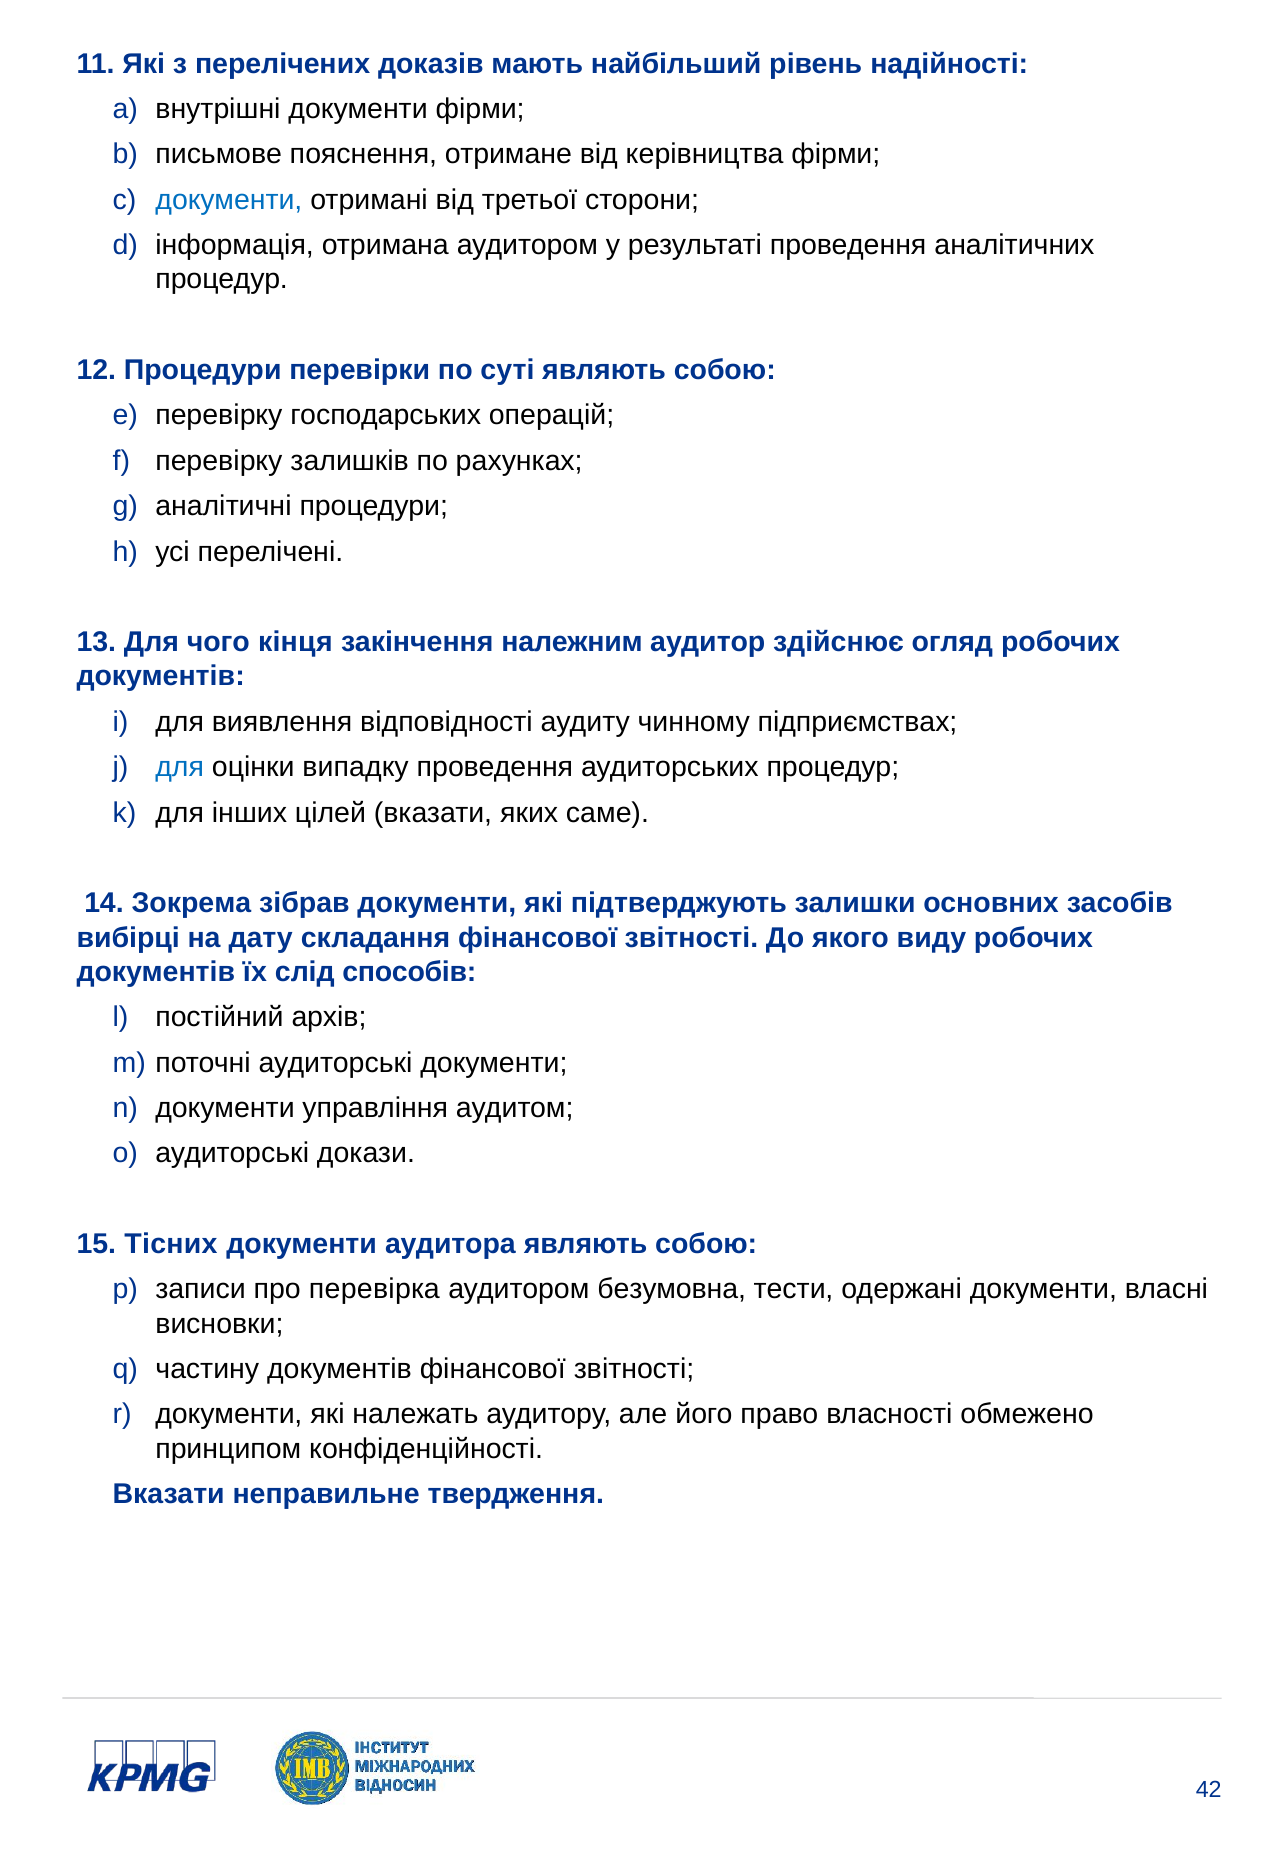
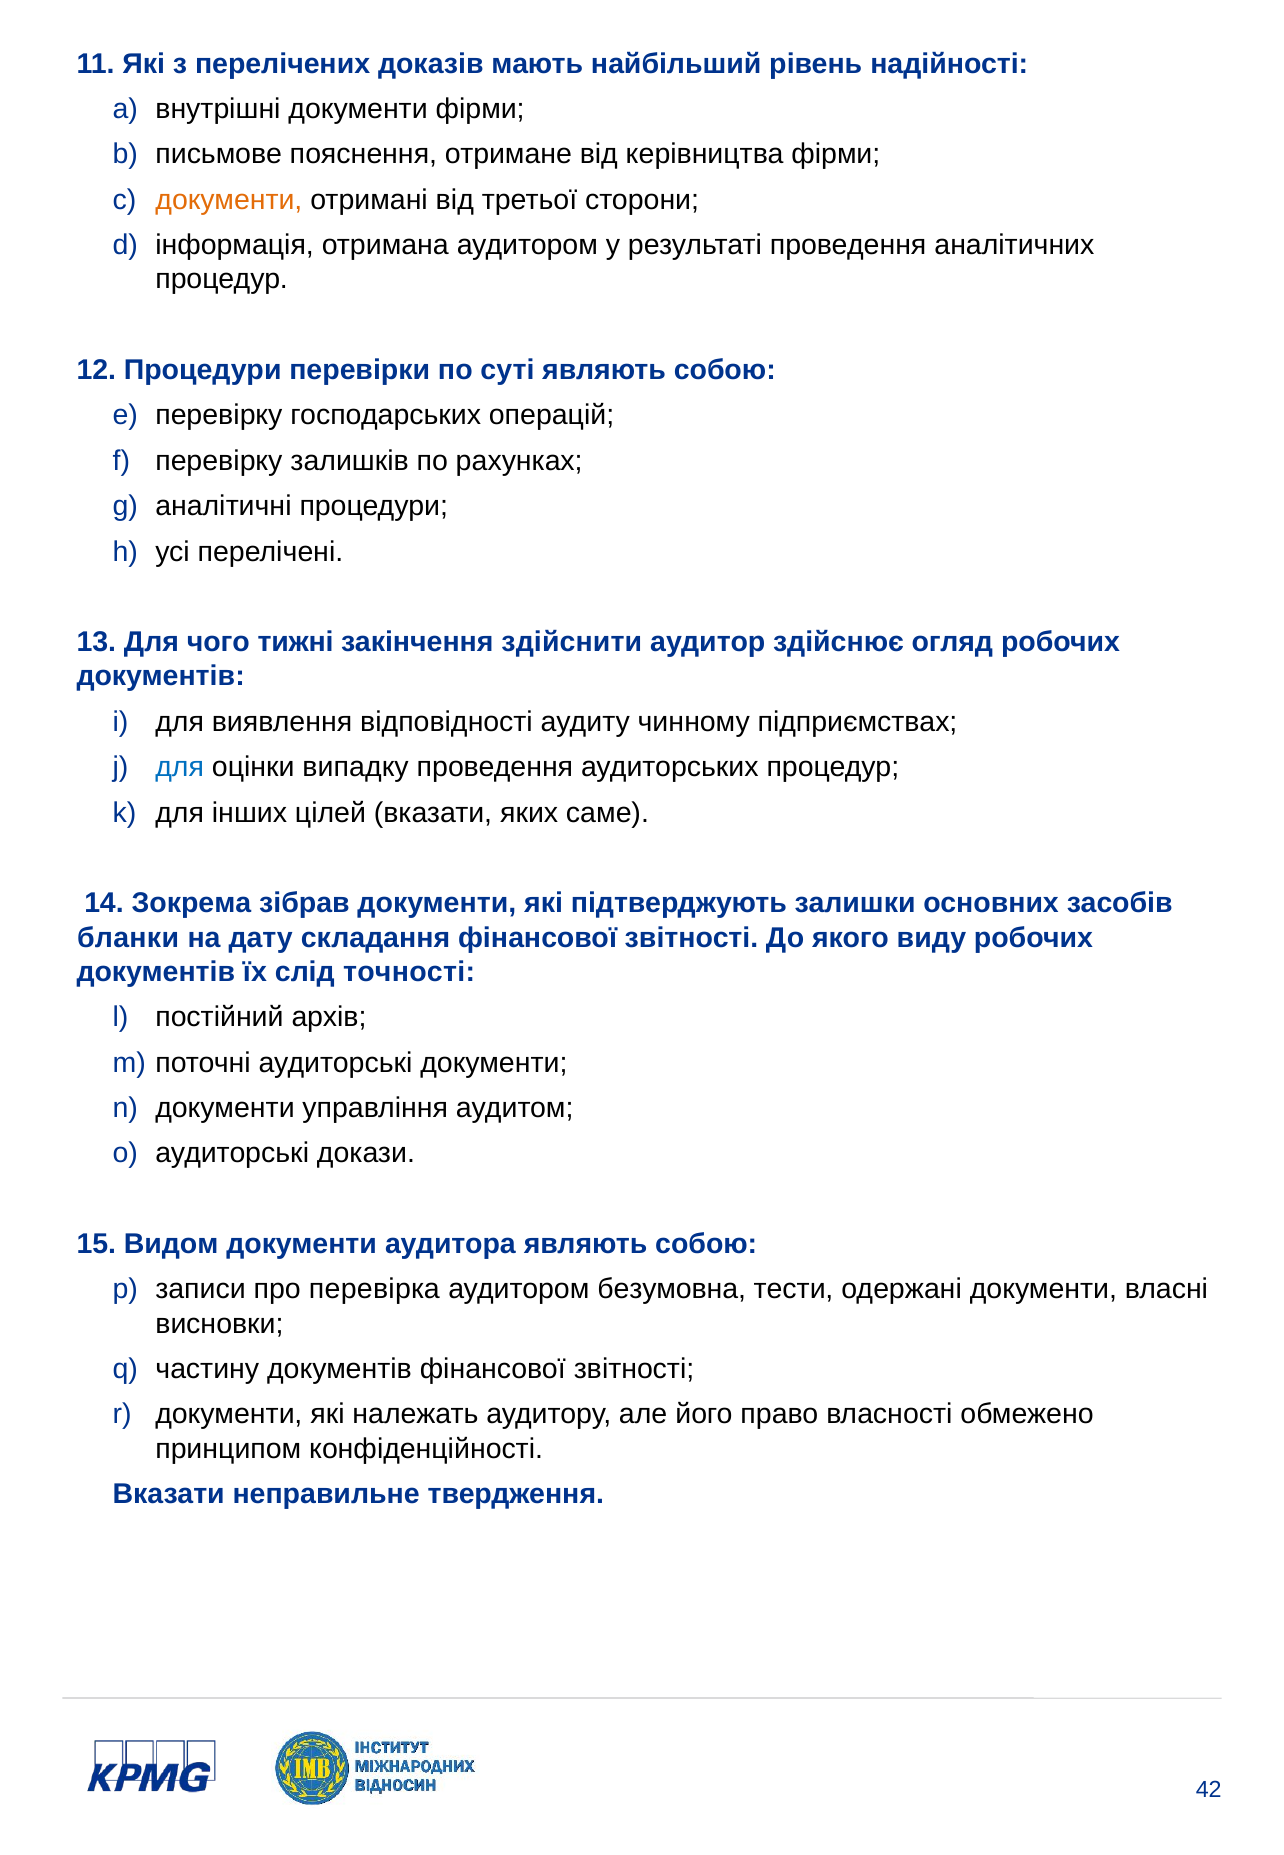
документи at (229, 200) colour: blue -> orange
кінця: кінця -> тижні
належним: належним -> здійснити
вибірці: вибірці -> бланки
способів: способів -> точності
Тісних: Тісних -> Видом
